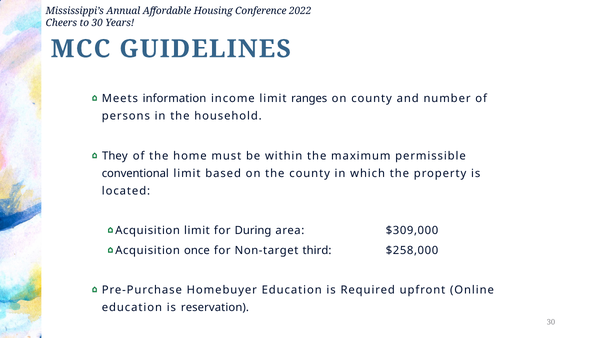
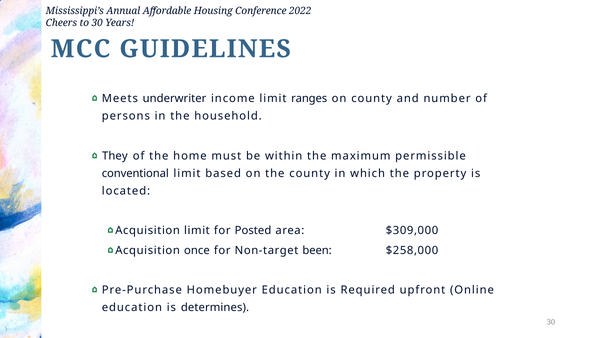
information: information -> underwriter
During: During -> Posted
third: third -> been
reservation: reservation -> determines
